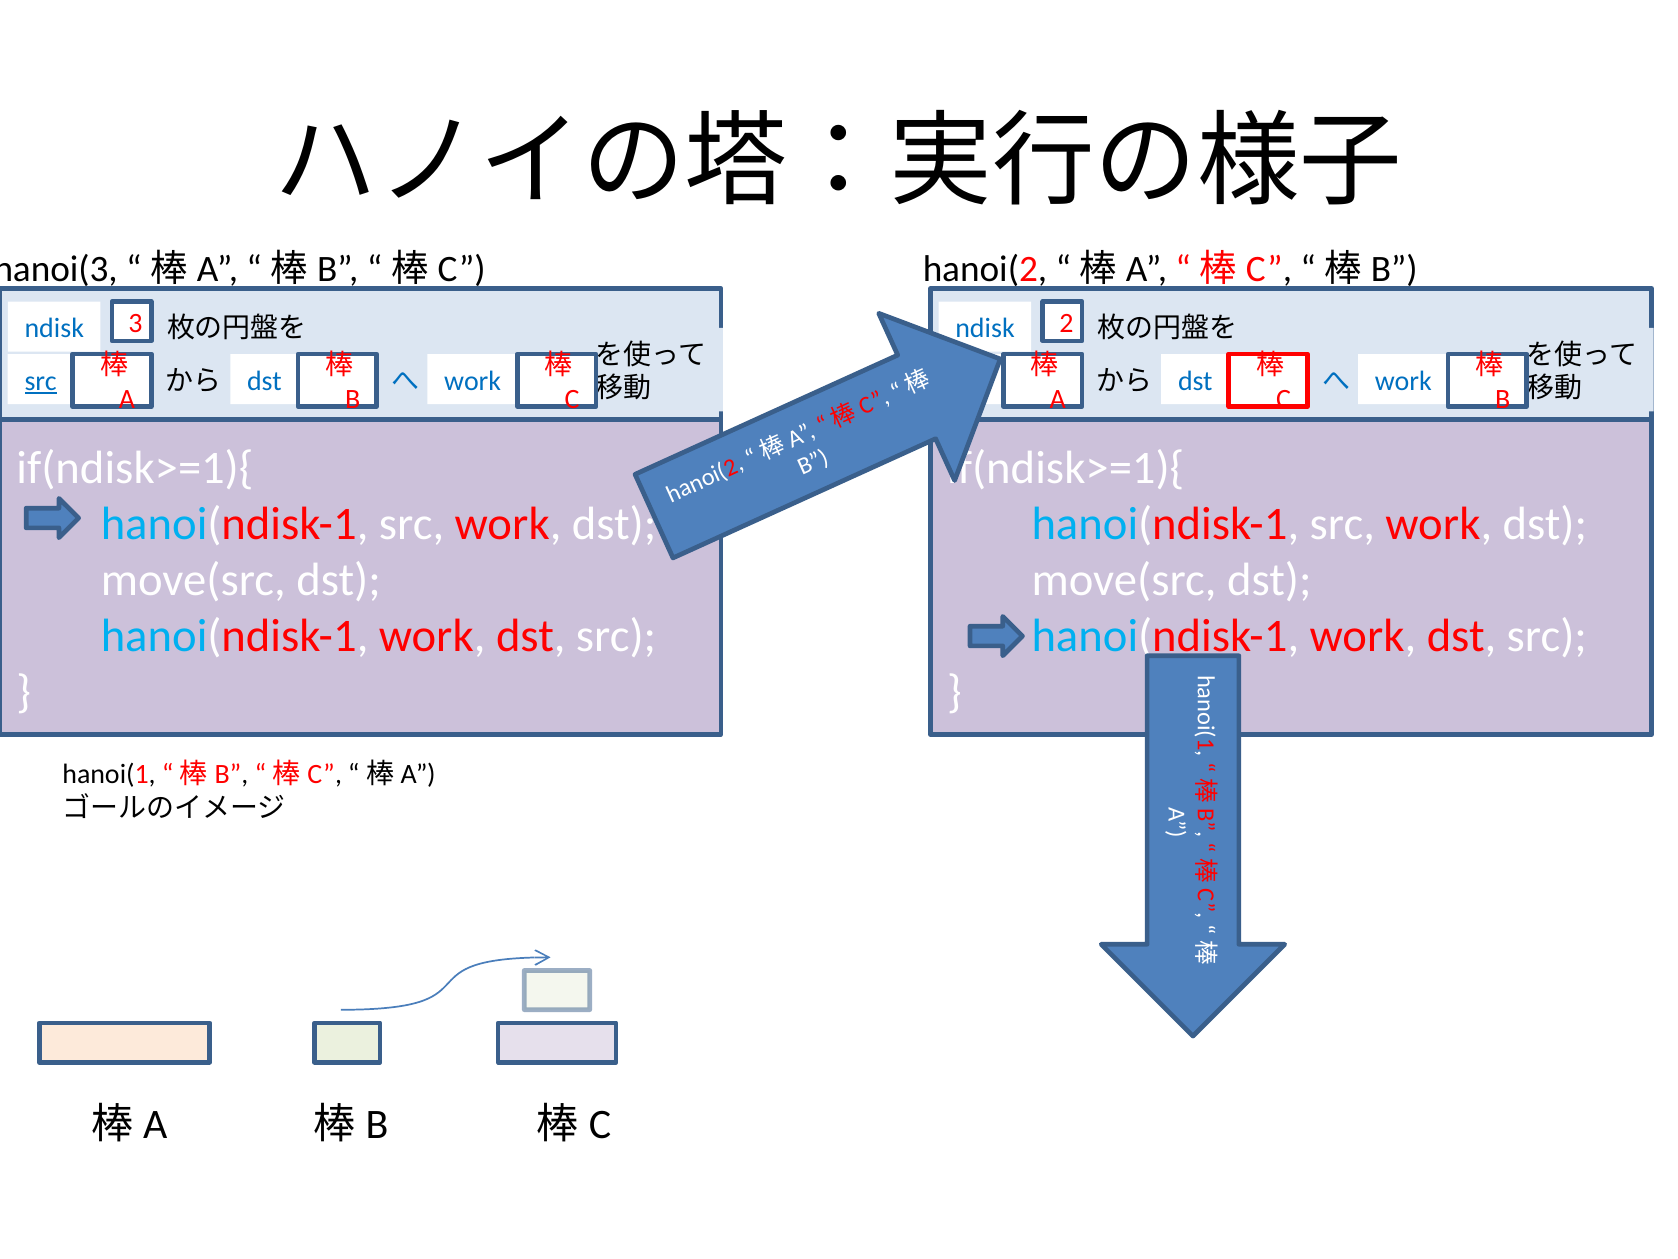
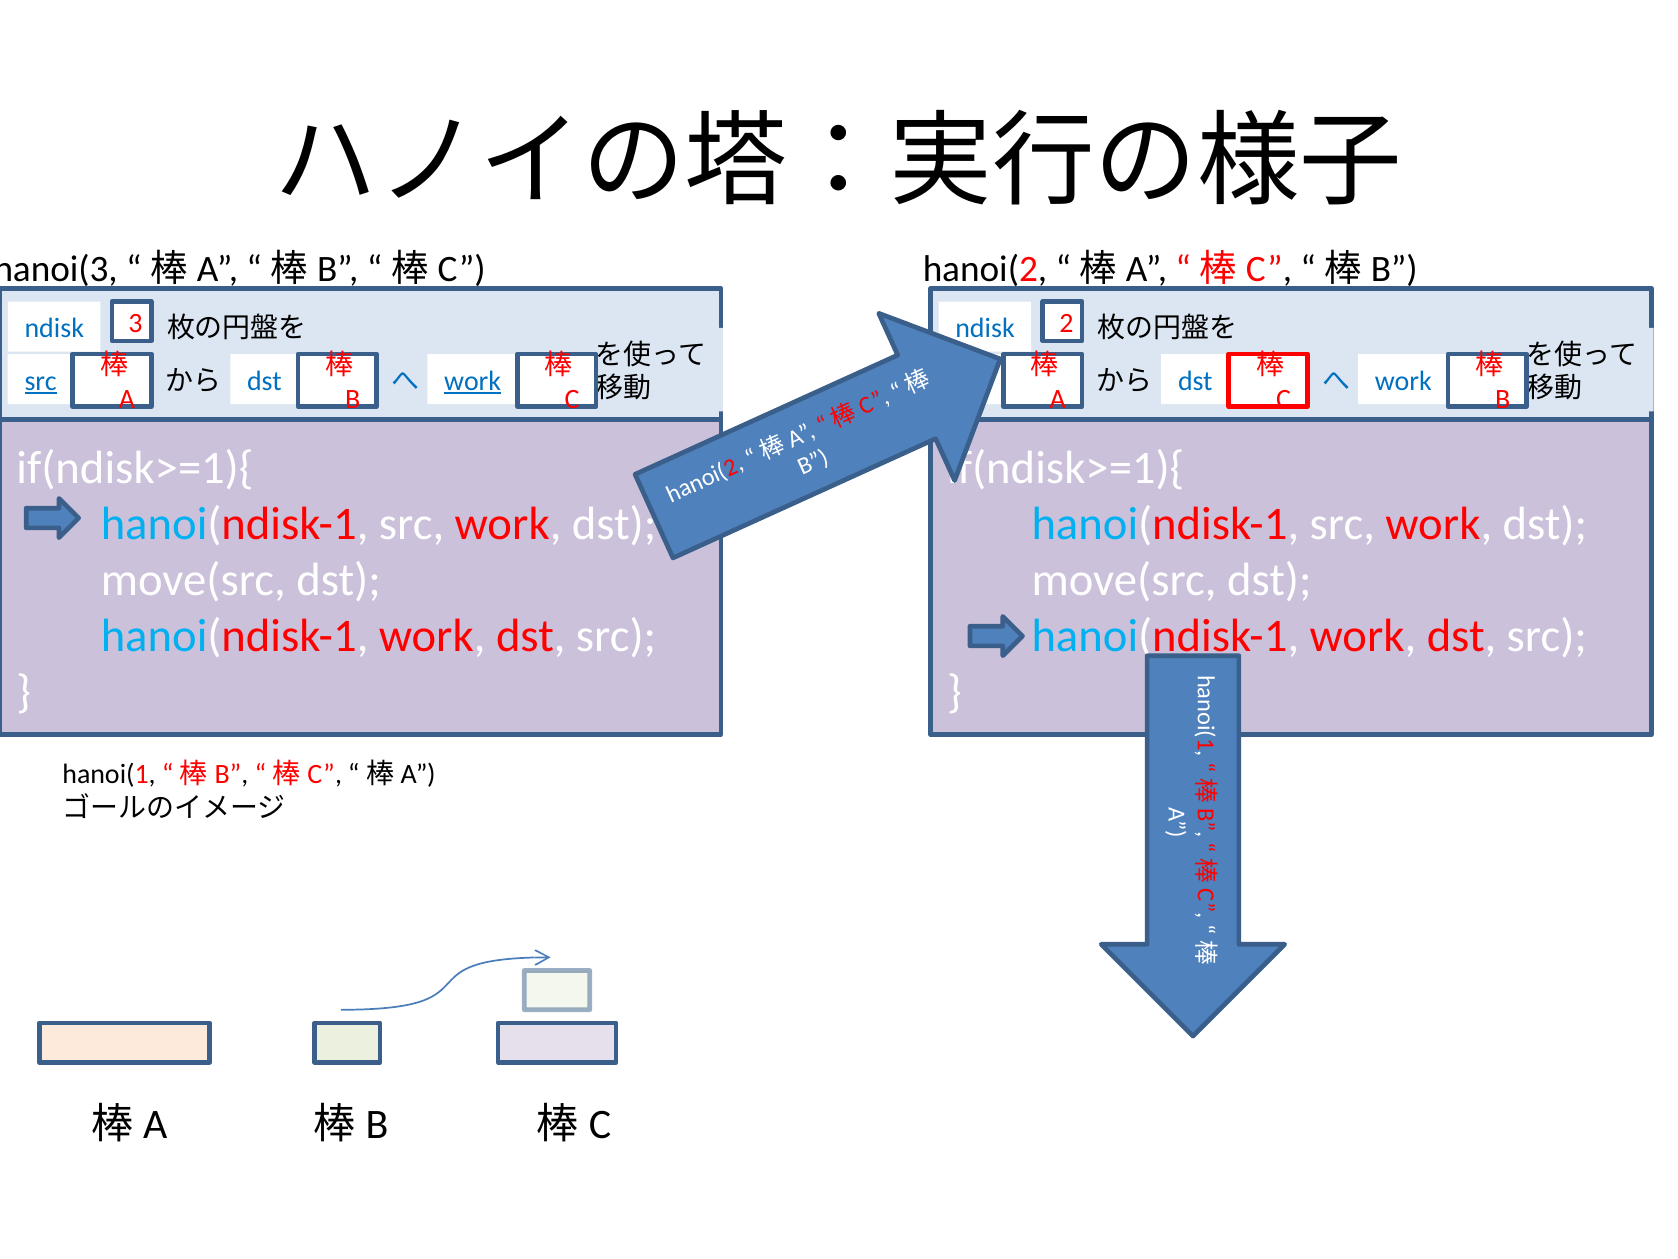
work at (473, 381) underline: none -> present
